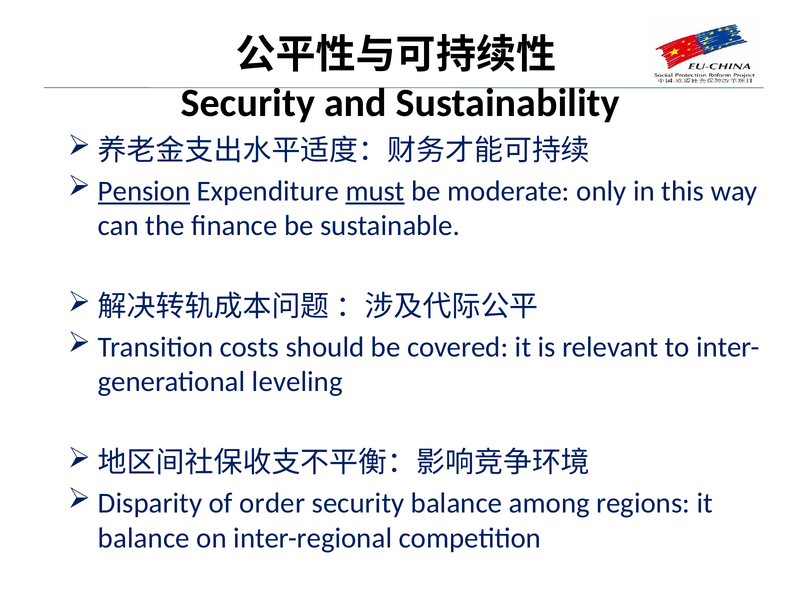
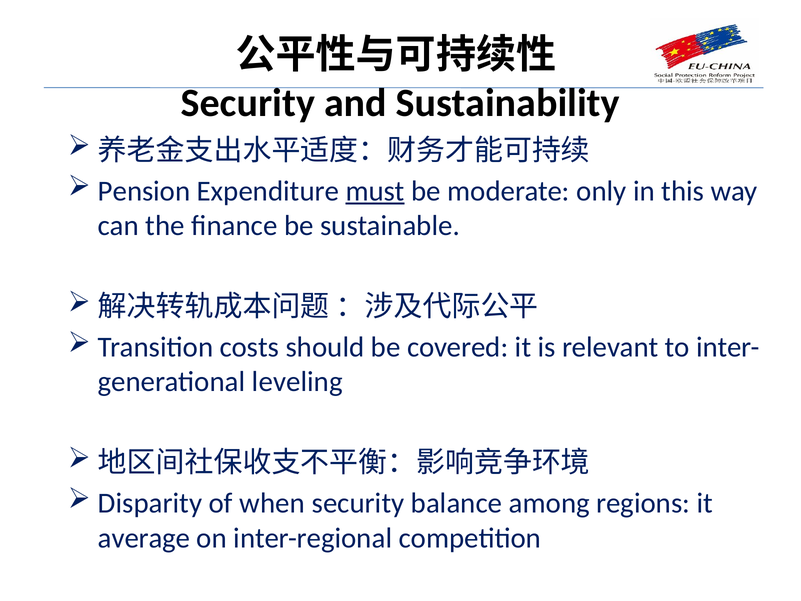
Pension underline: present -> none
order: order -> when
balance at (144, 538): balance -> average
